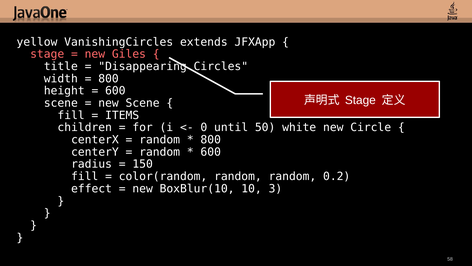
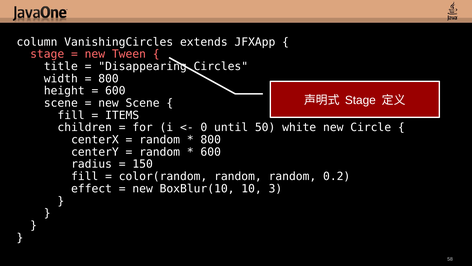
yellow: yellow -> column
Giles: Giles -> Tween
